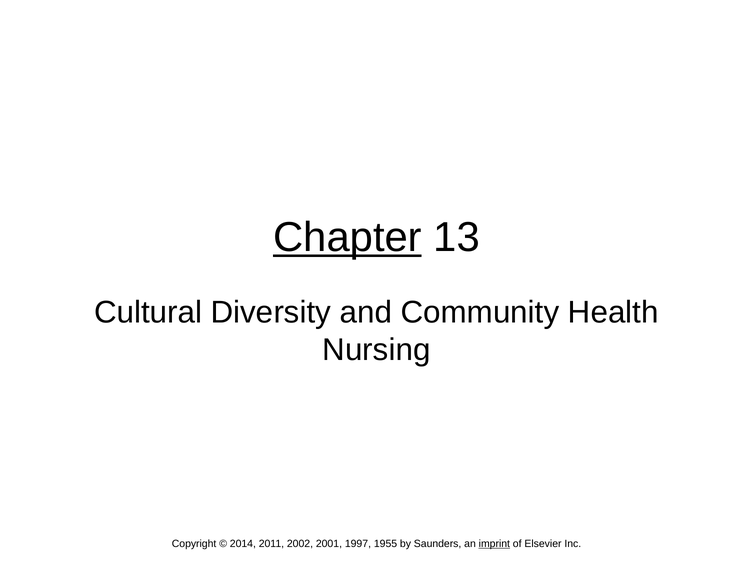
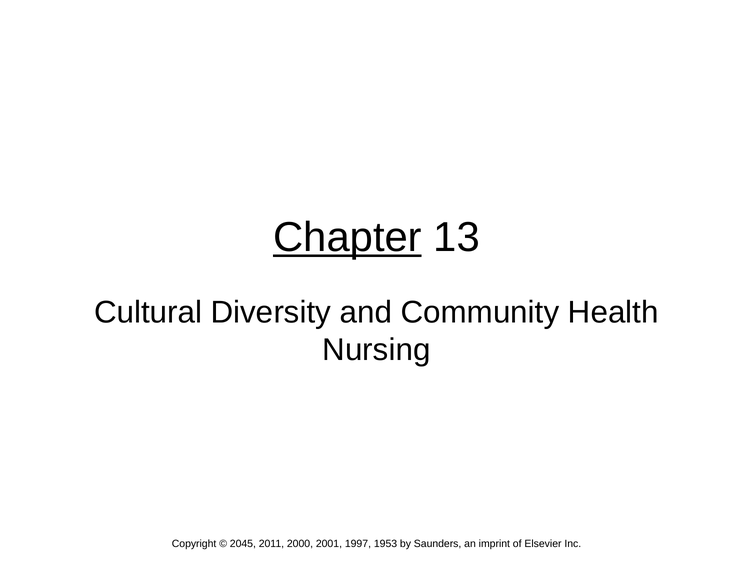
2014: 2014 -> 2045
2002: 2002 -> 2000
1955: 1955 -> 1953
imprint underline: present -> none
